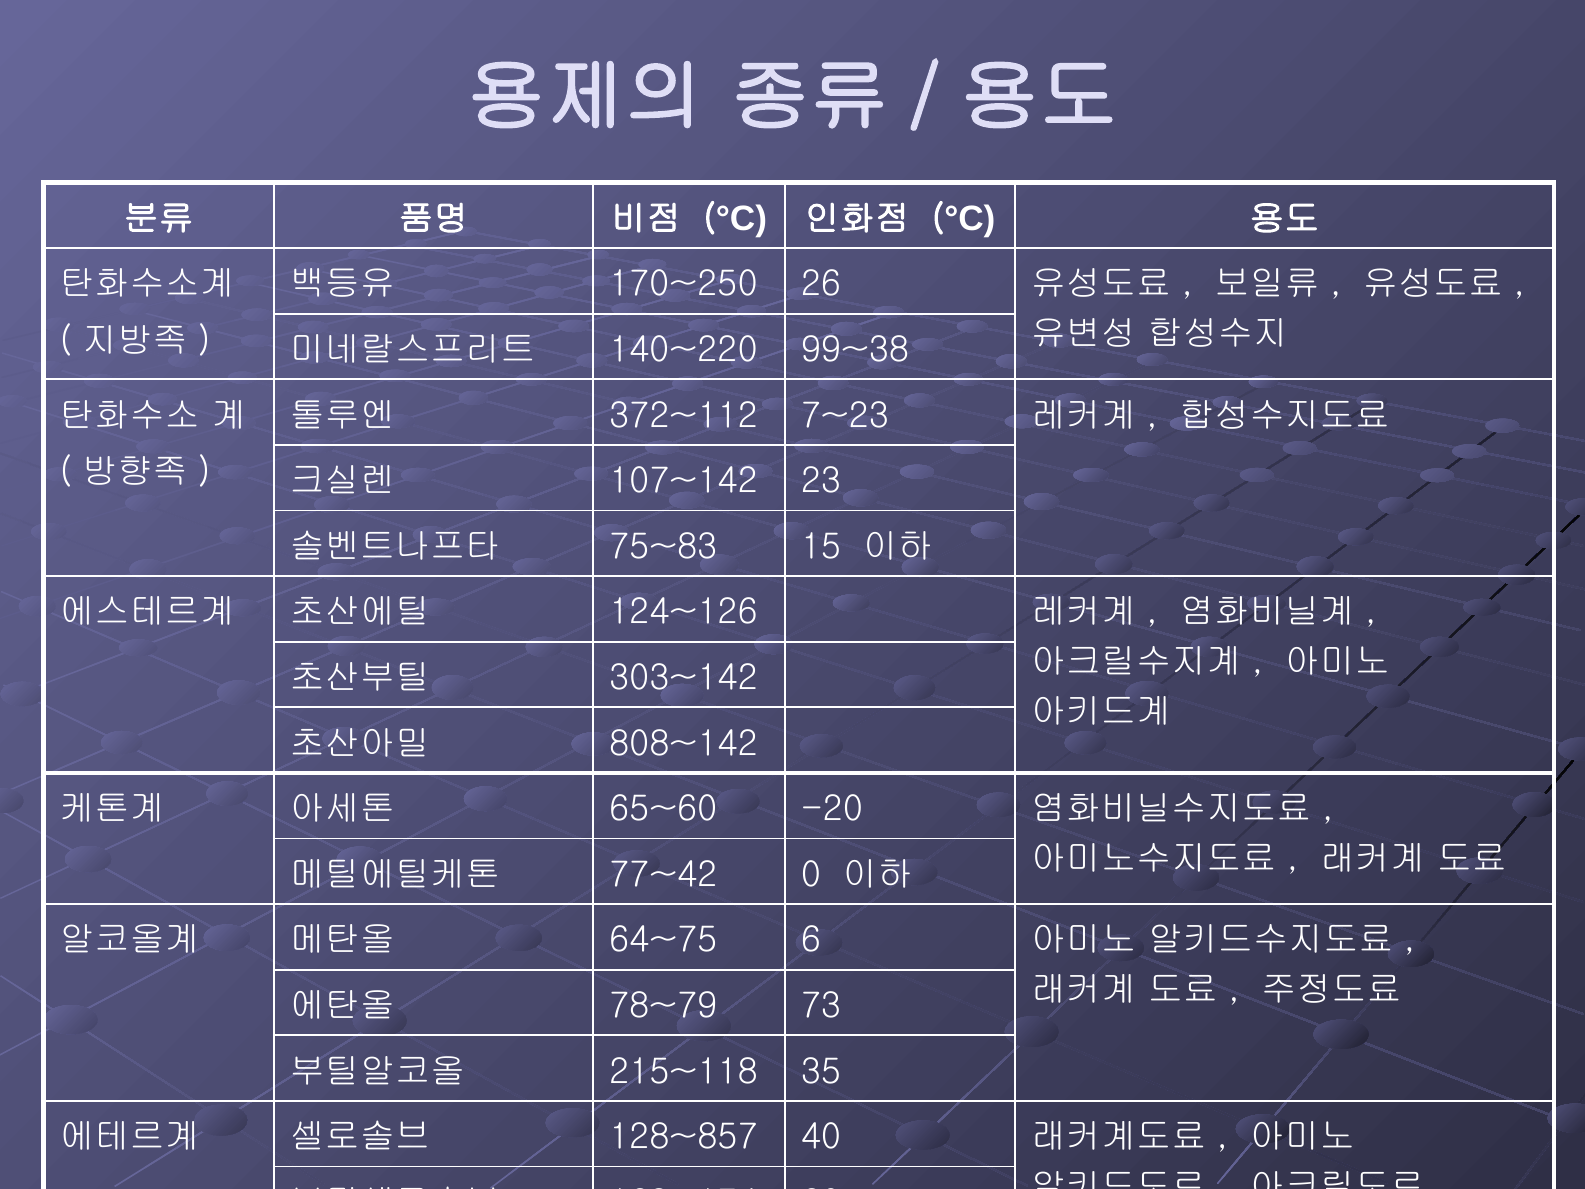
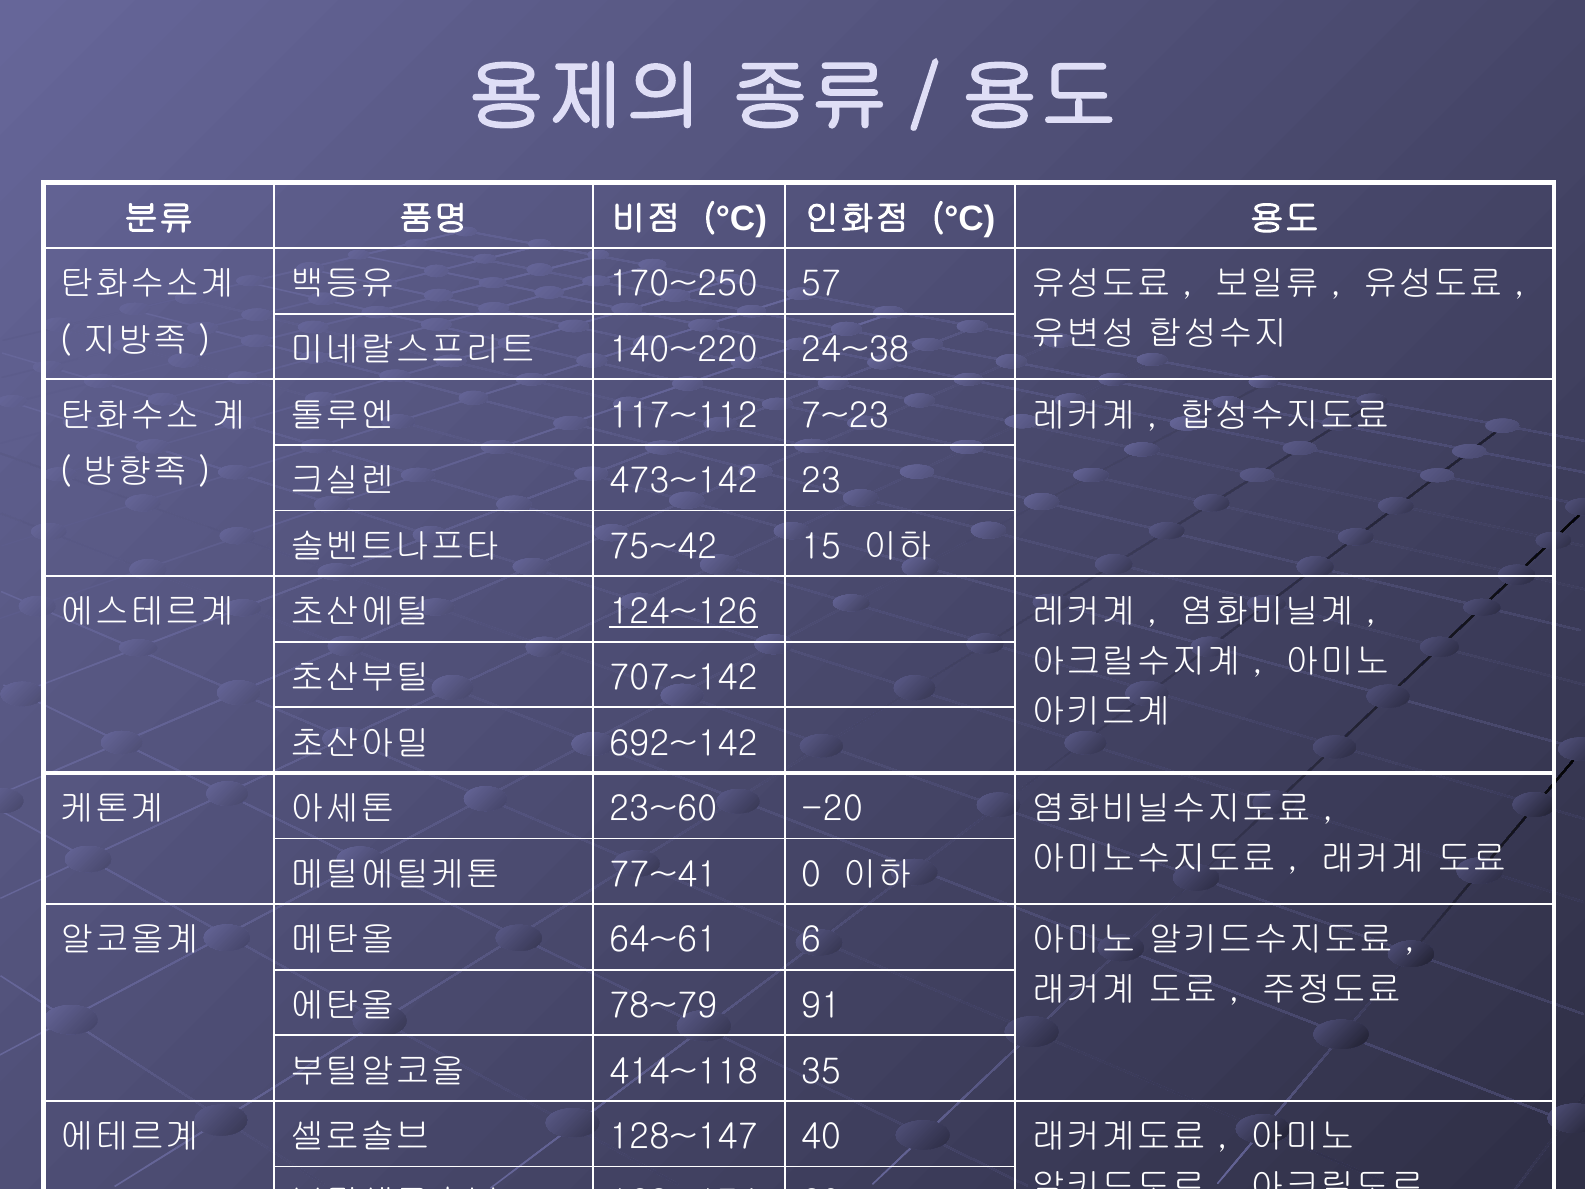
26: 26 -> 57
99~38: 99~38 -> 24~38
372~112: 372~112 -> 117~112
107~142: 107~142 -> 473~142
75~83: 75~83 -> 75~42
124~126 underline: none -> present
303~142: 303~142 -> 707~142
808~142: 808~142 -> 692~142
65~60: 65~60 -> 23~60
77~42: 77~42 -> 77~41
64~75: 64~75 -> 64~61
73: 73 -> 91
215~118: 215~118 -> 414~118
128~857: 128~857 -> 128~147
